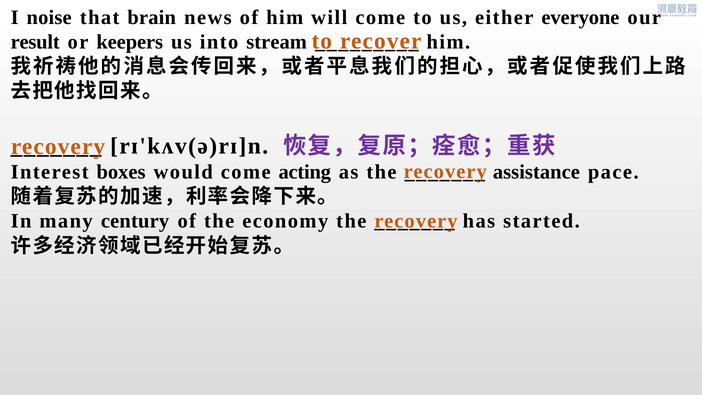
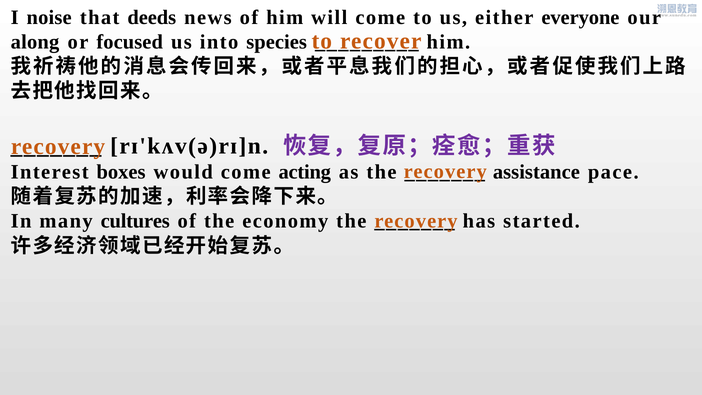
brain: brain -> deeds
result: result -> along
keepers: keepers -> focused
stream: stream -> species
century: century -> cultures
